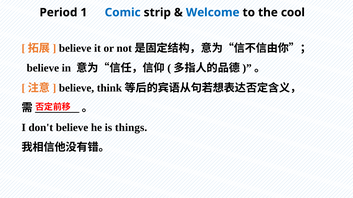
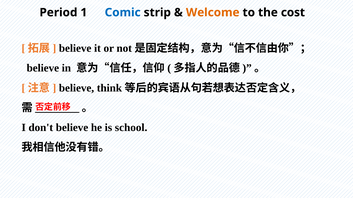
Welcome colour: blue -> orange
cool: cool -> cost
things: things -> school
